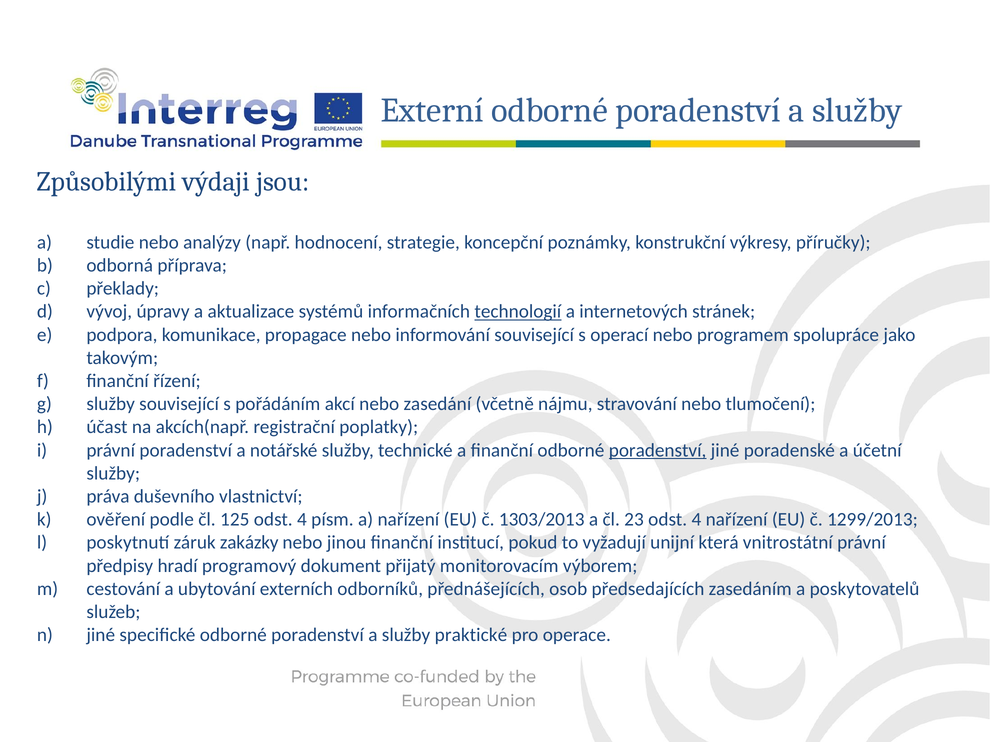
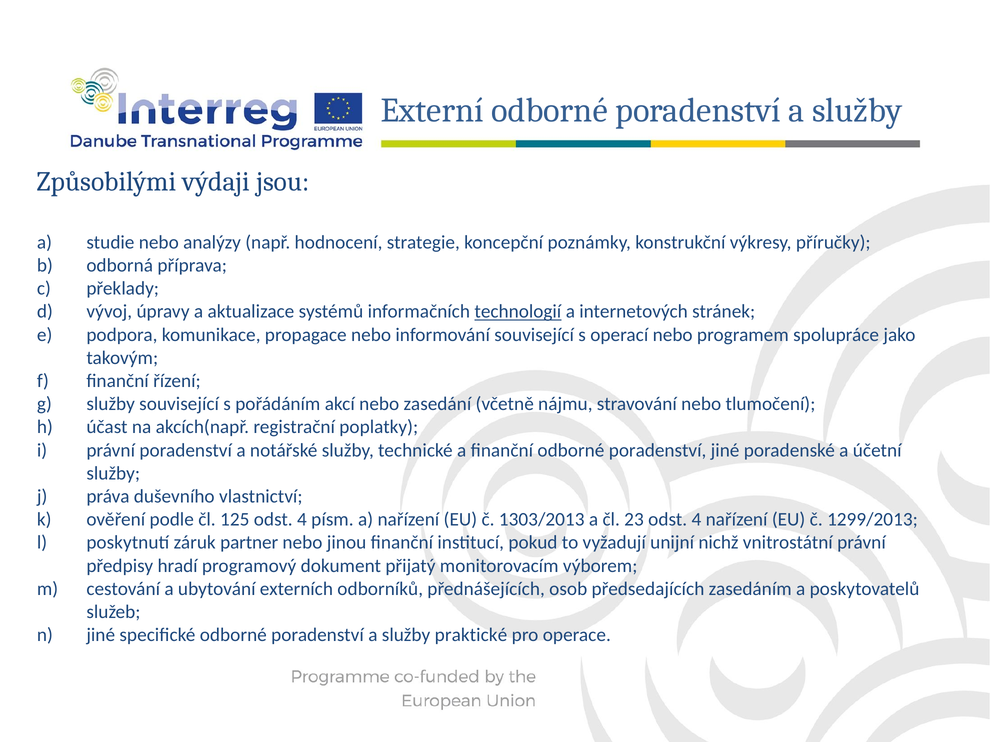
poradenství at (658, 451) underline: present -> none
zakázky: zakázky -> partner
která: která -> nichž
